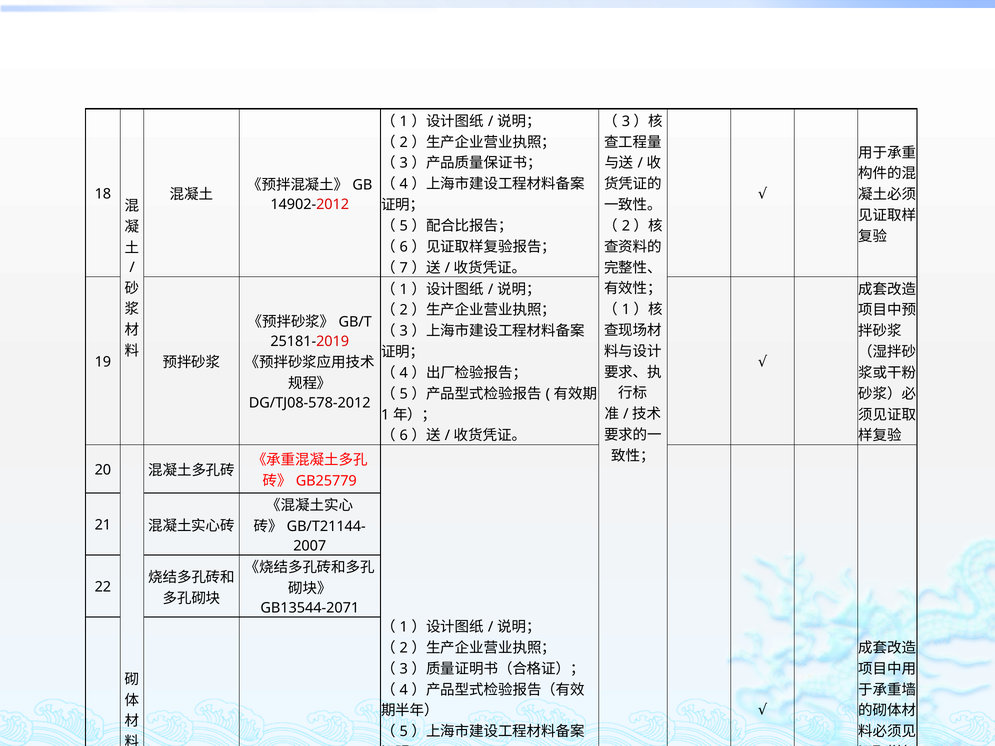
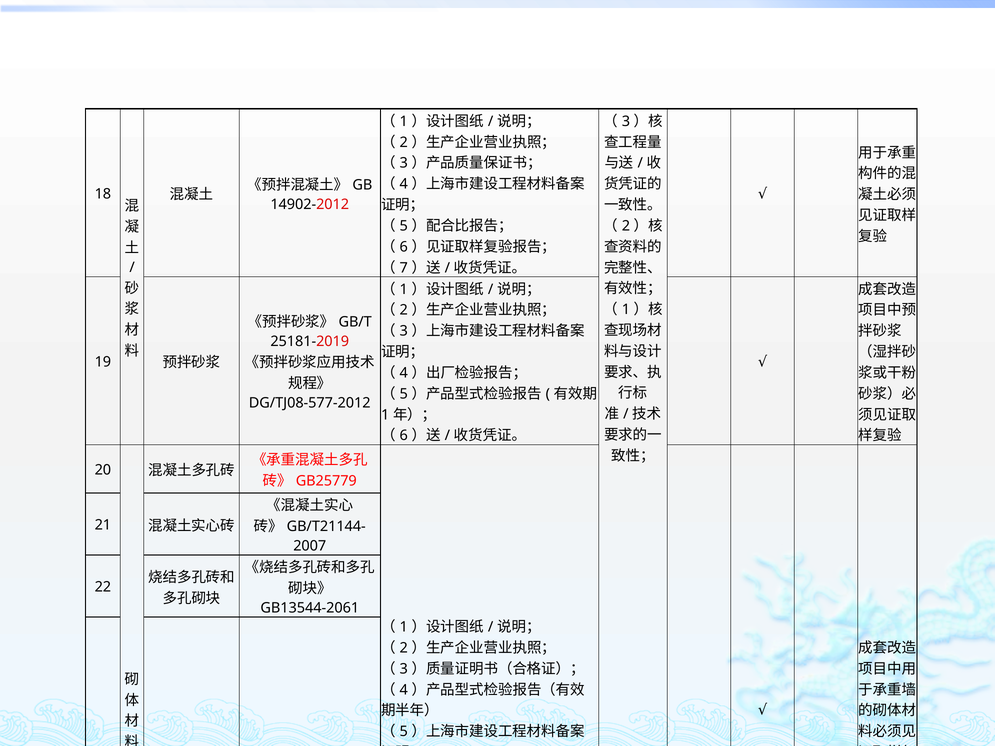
DG/TJ08-578-2012: DG/TJ08-578-2012 -> DG/TJ08-577-2012
GB13544-2071: GB13544-2071 -> GB13544-2061
